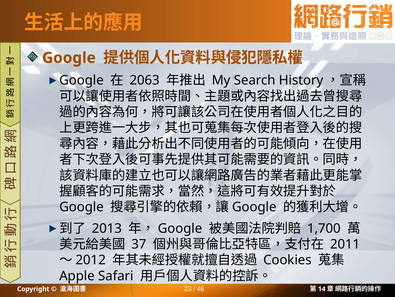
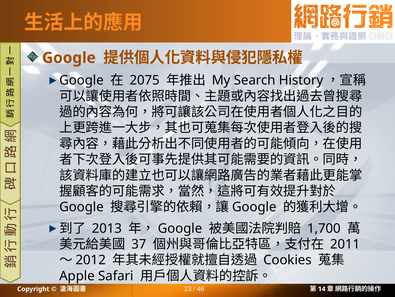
2063: 2063 -> 2075
